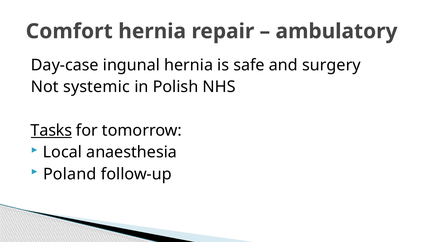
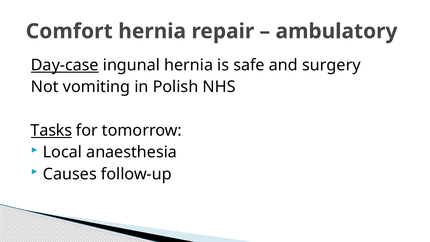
Day-case underline: none -> present
systemic: systemic -> vomiting
Poland: Poland -> Causes
